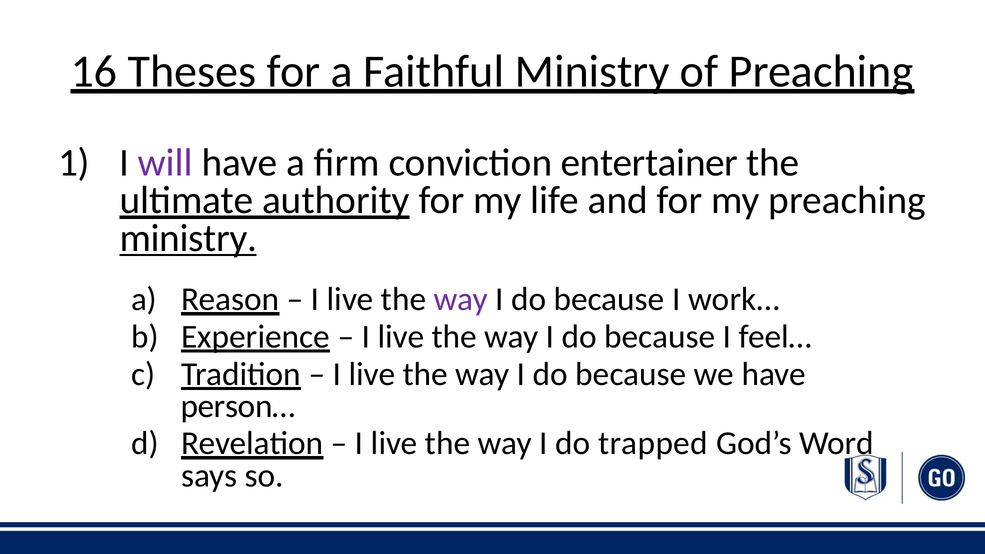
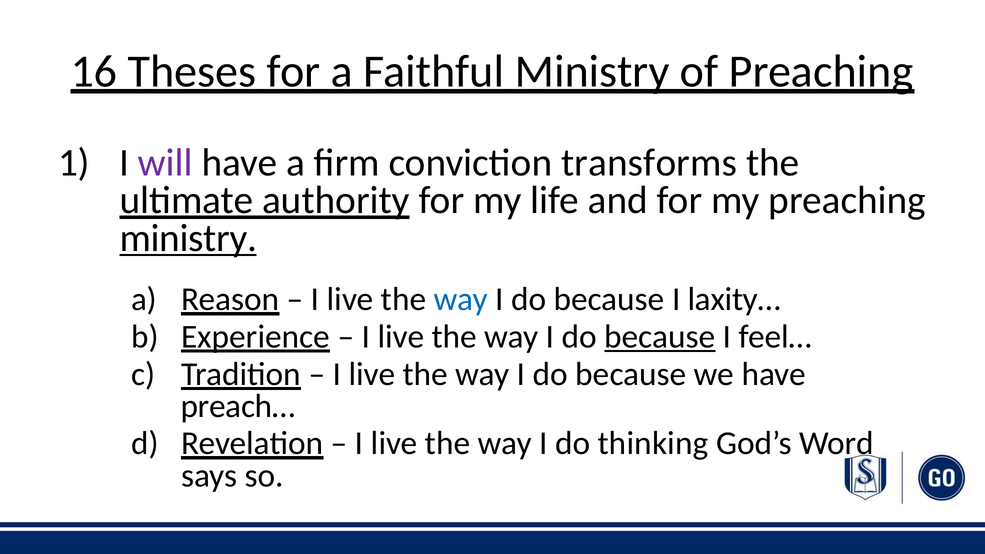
entertainer: entertainer -> transforms
way at (461, 299) colour: purple -> blue
work…: work… -> laxity…
because at (660, 337) underline: none -> present
person…: person… -> preach…
trapped: trapped -> thinking
